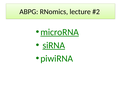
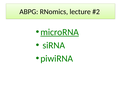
siRNA underline: present -> none
